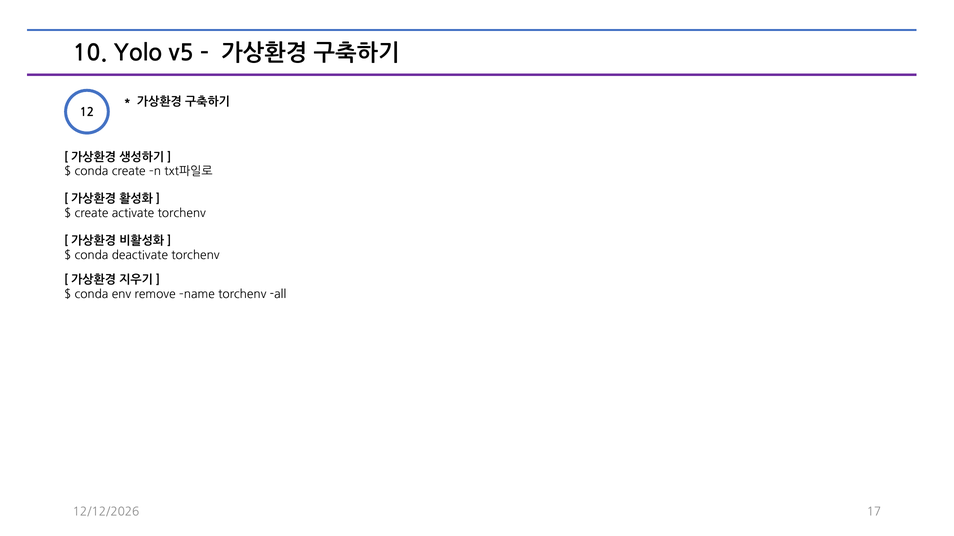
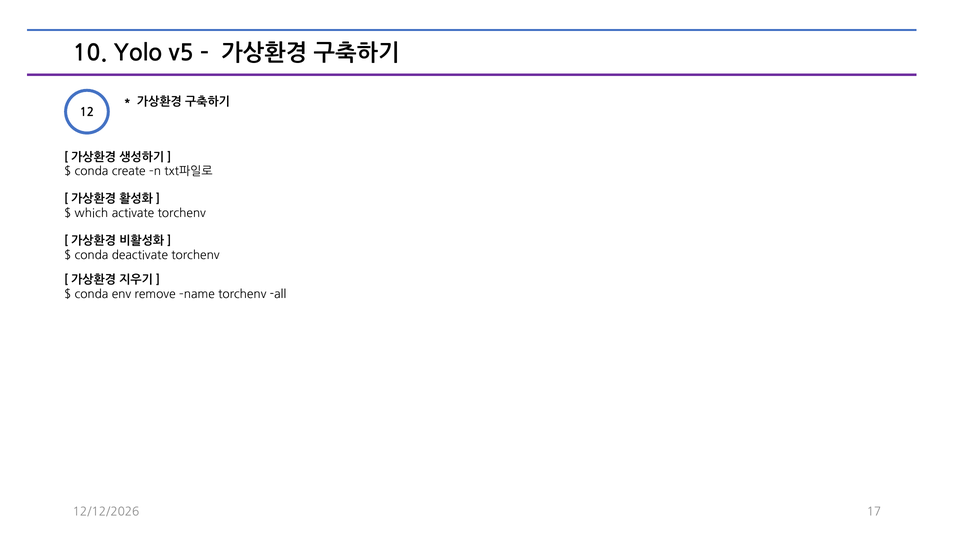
create at (91, 214): create -> which
